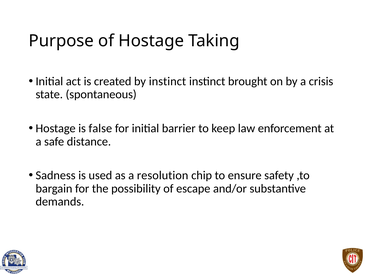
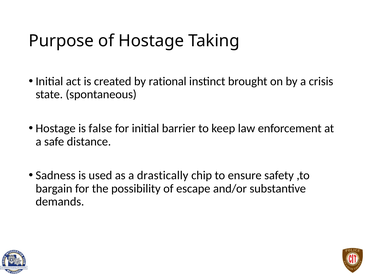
by instinct: instinct -> rational
resolution: resolution -> drastically
